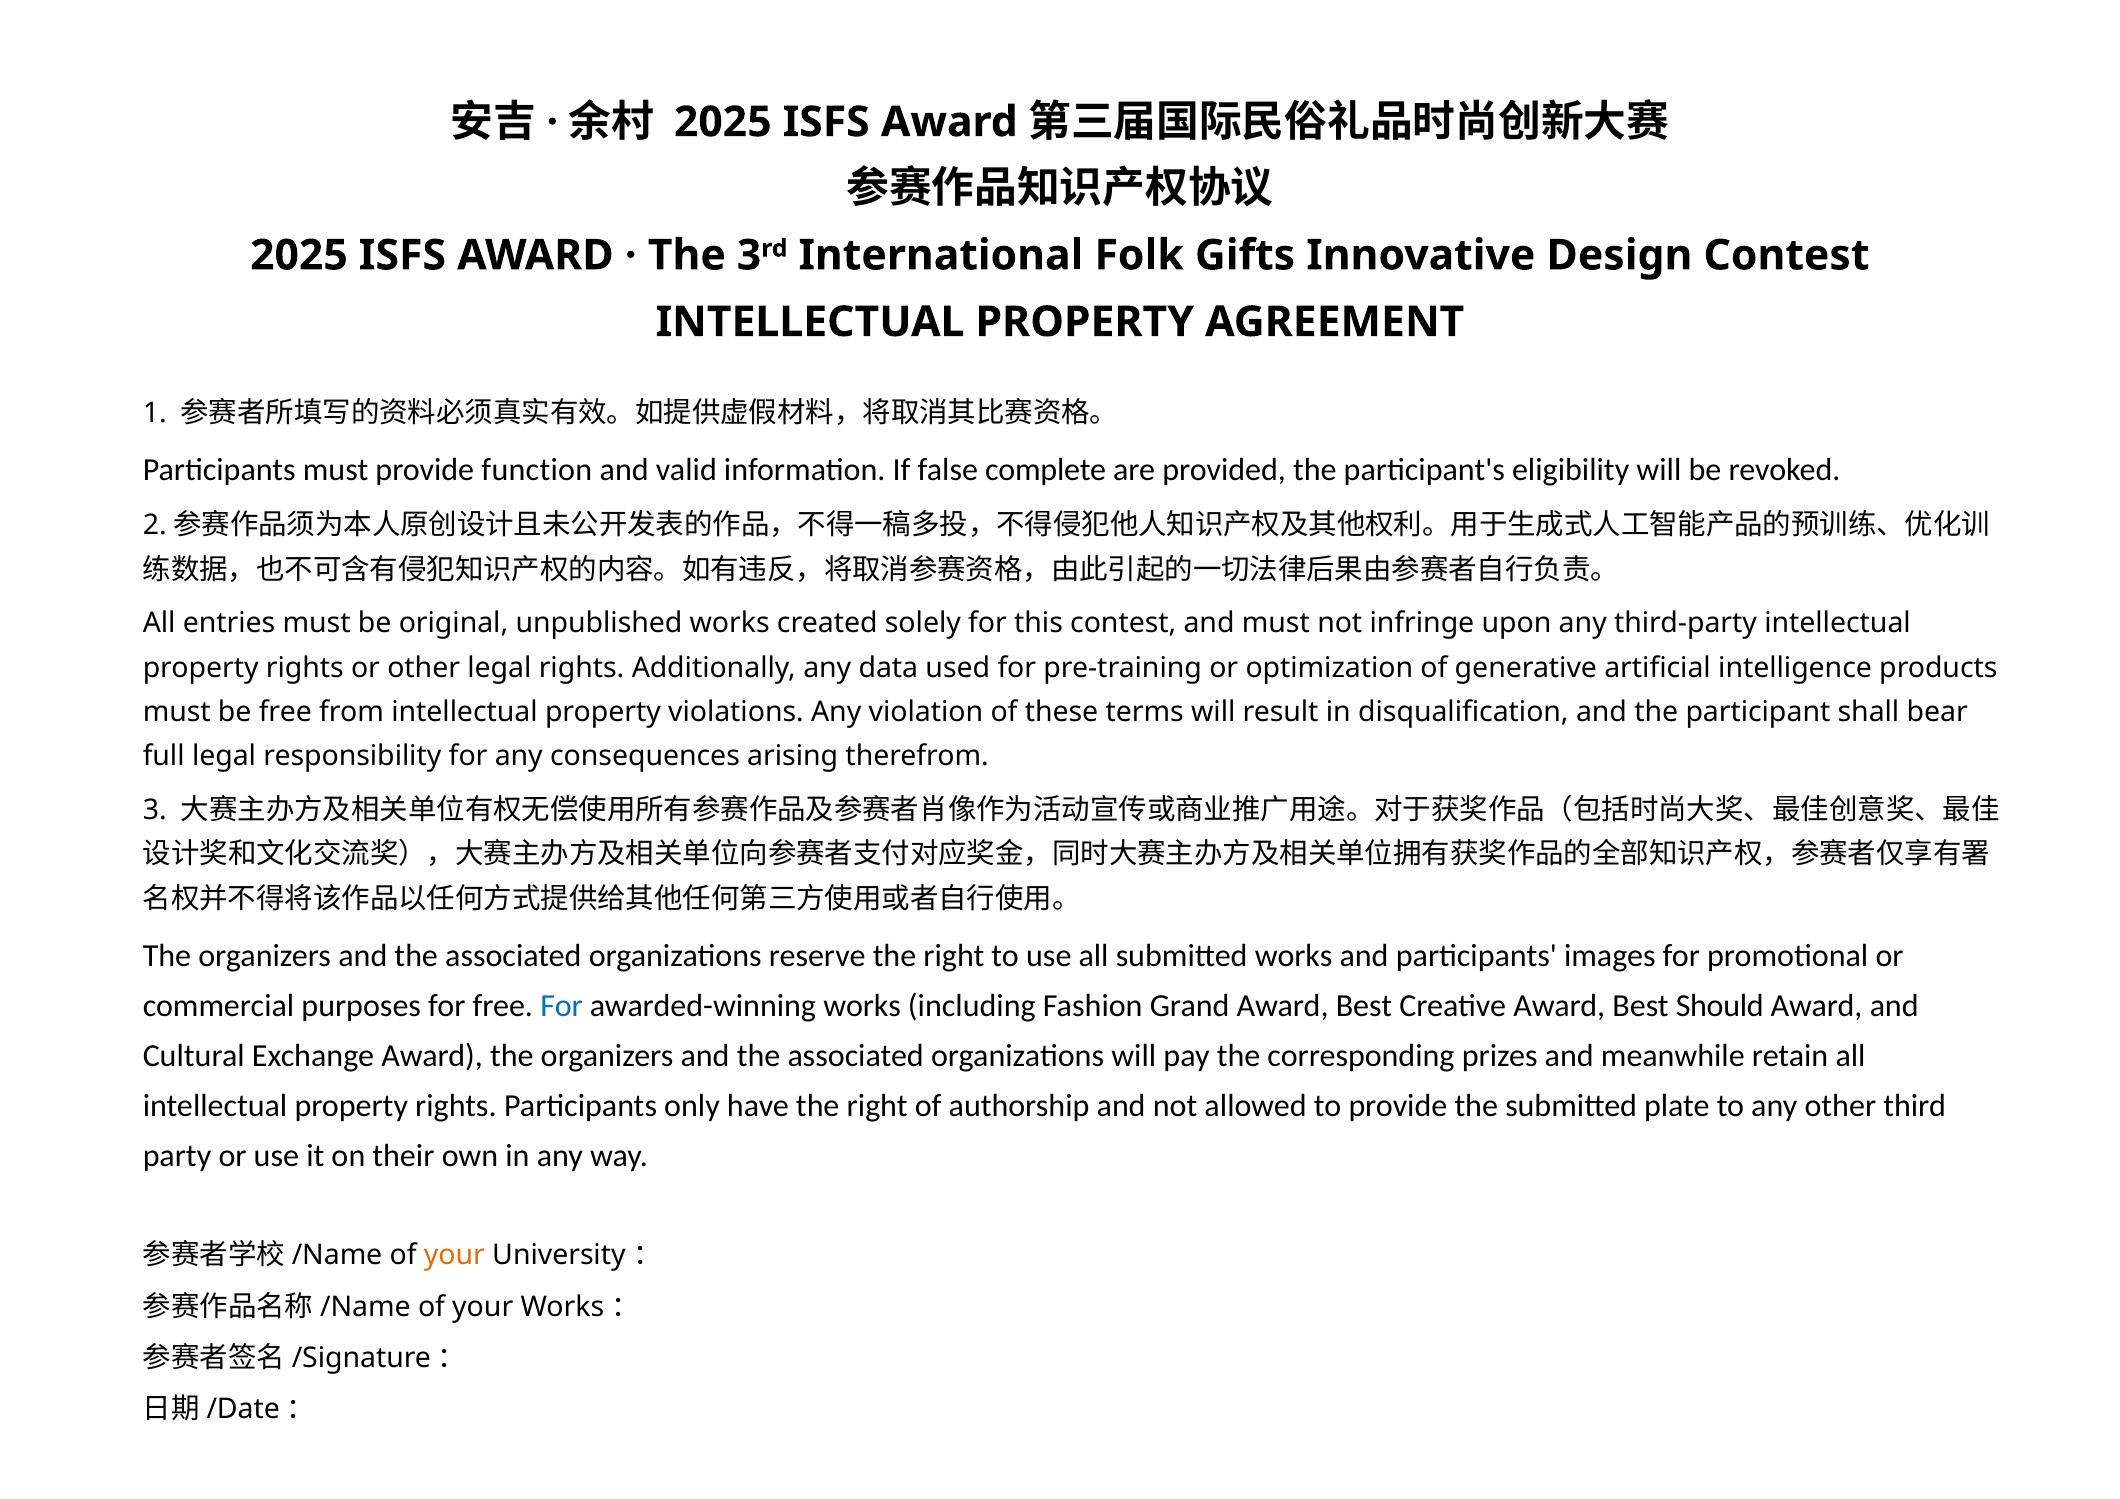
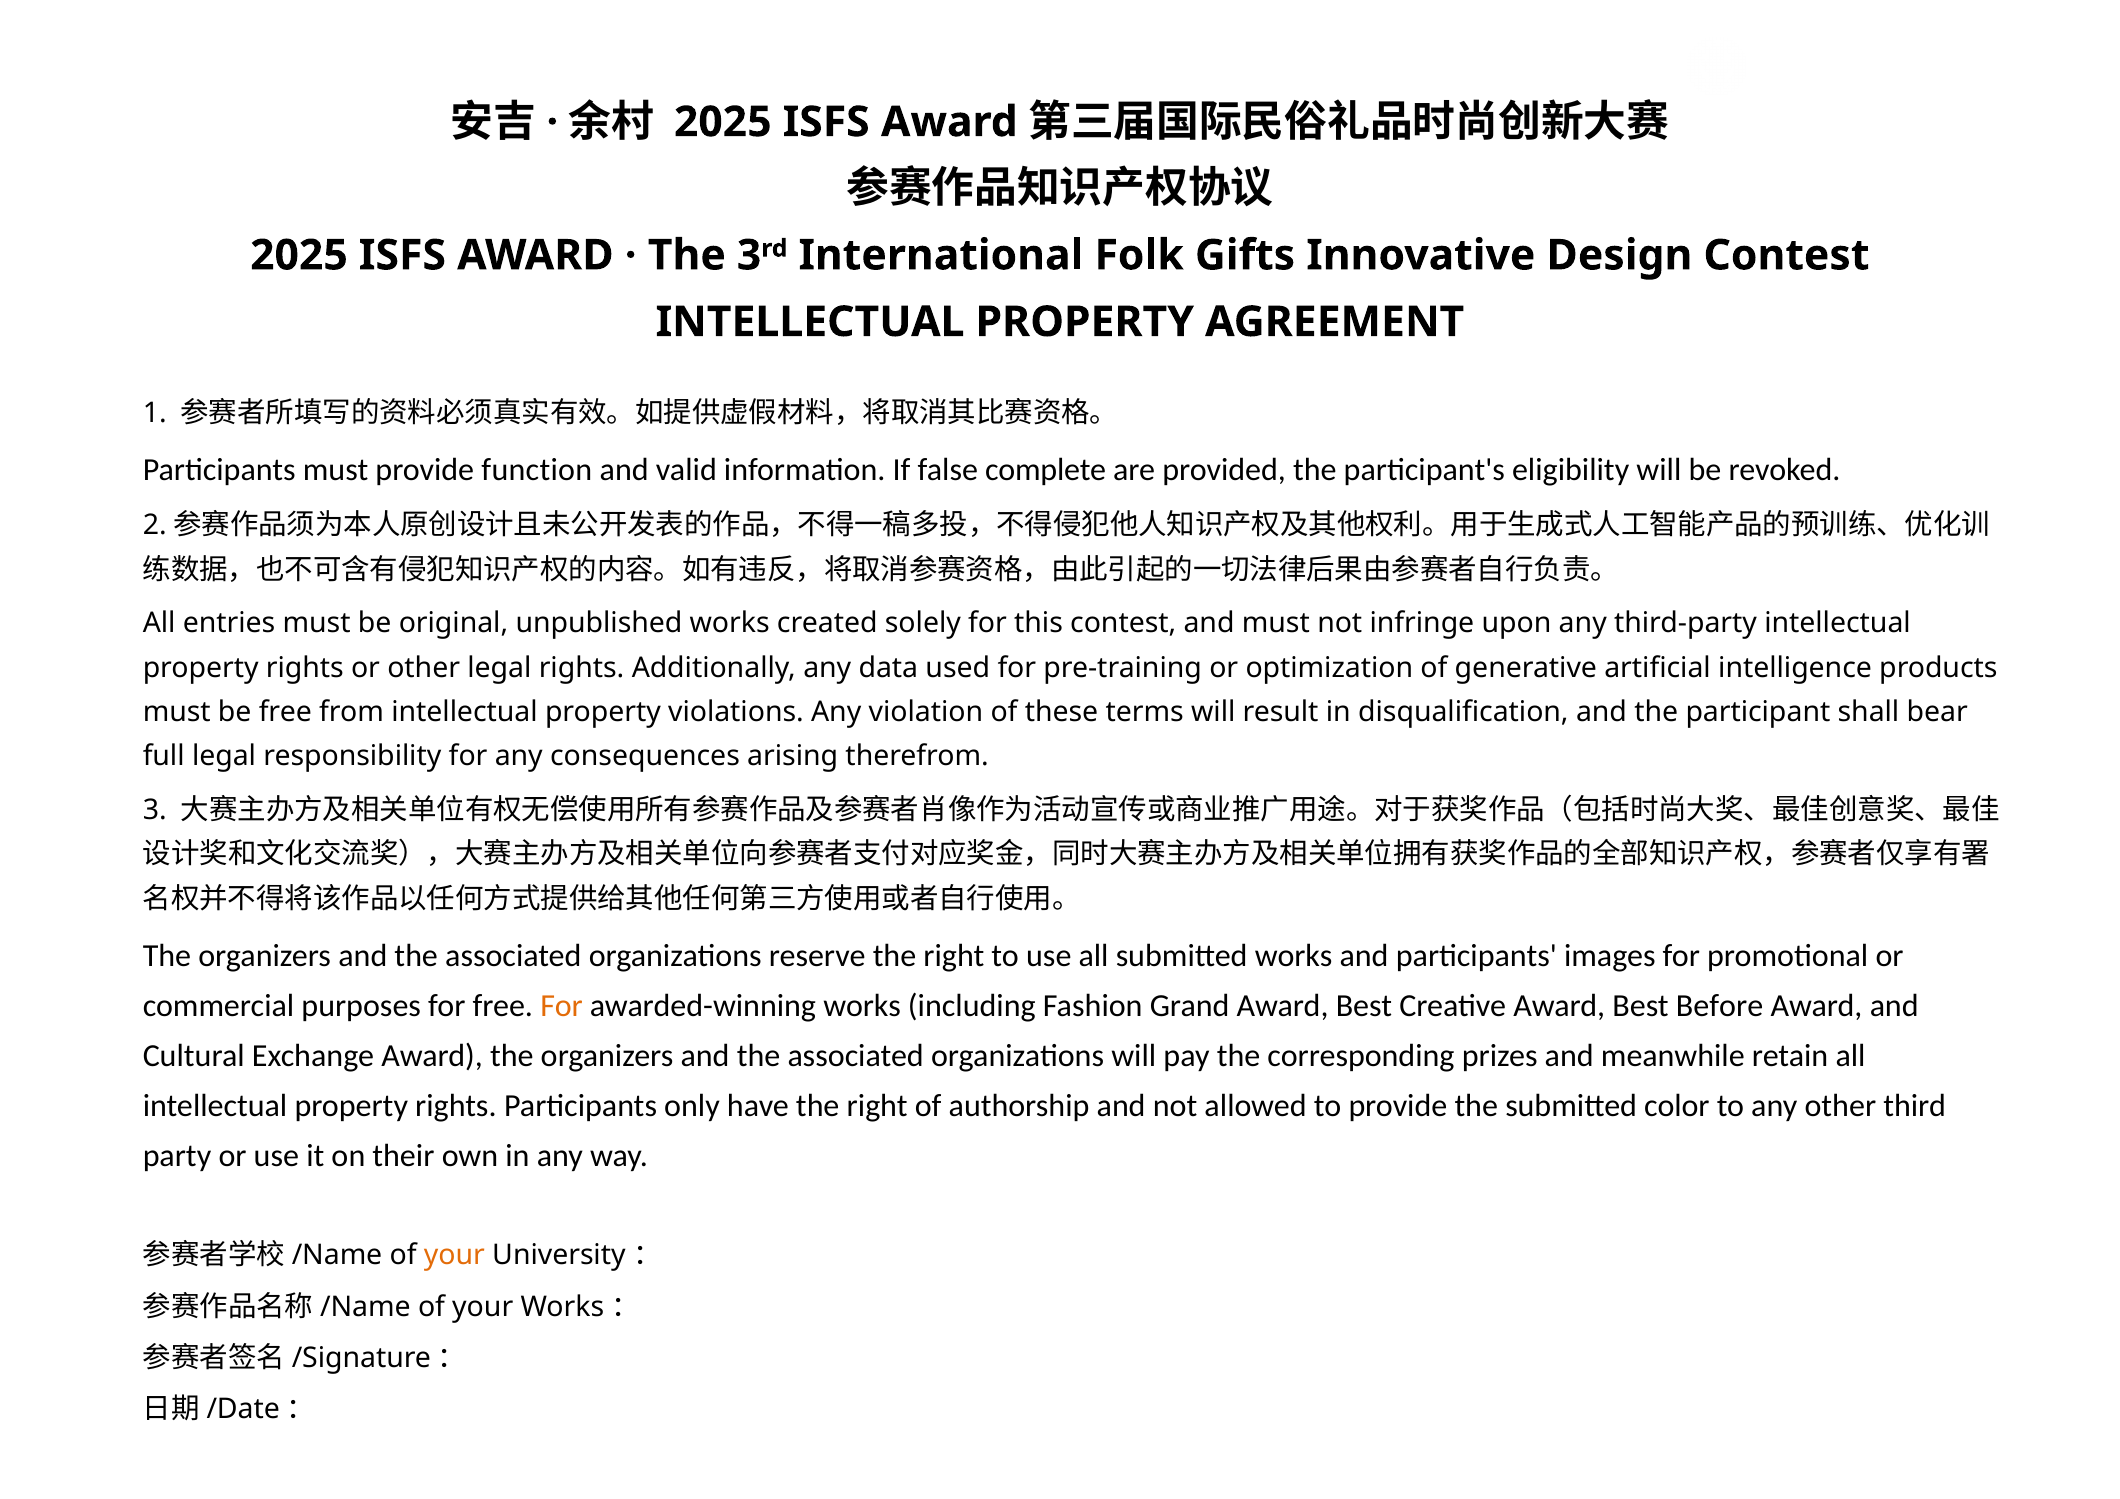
For at (562, 1006) colour: blue -> orange
Should: Should -> Before
plate: plate -> color
